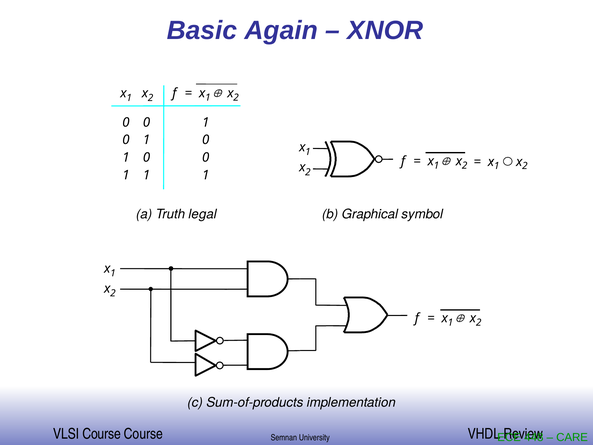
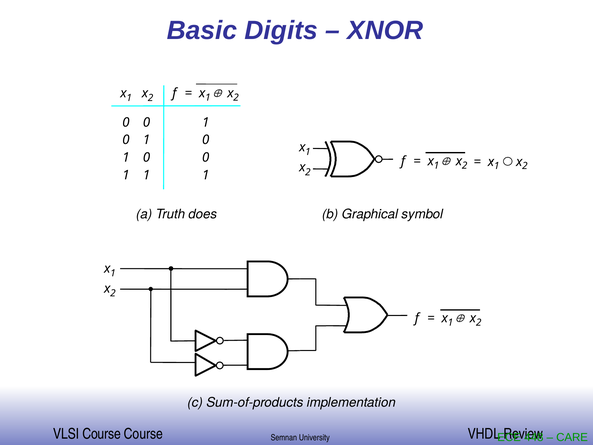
Again: Again -> Digits
legal: legal -> does
